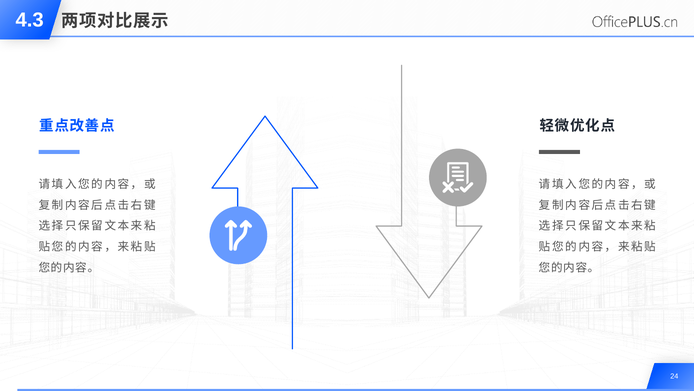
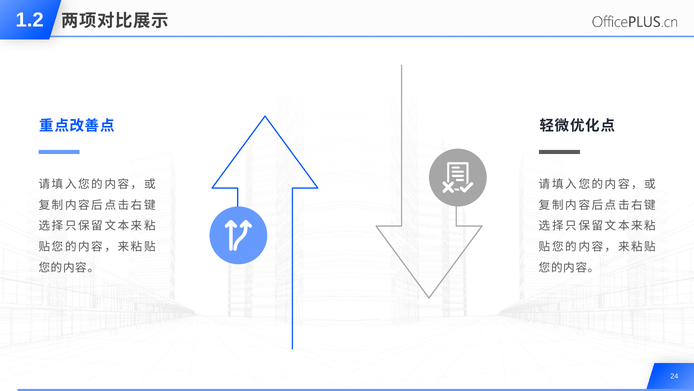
4.3: 4.3 -> 1.2
